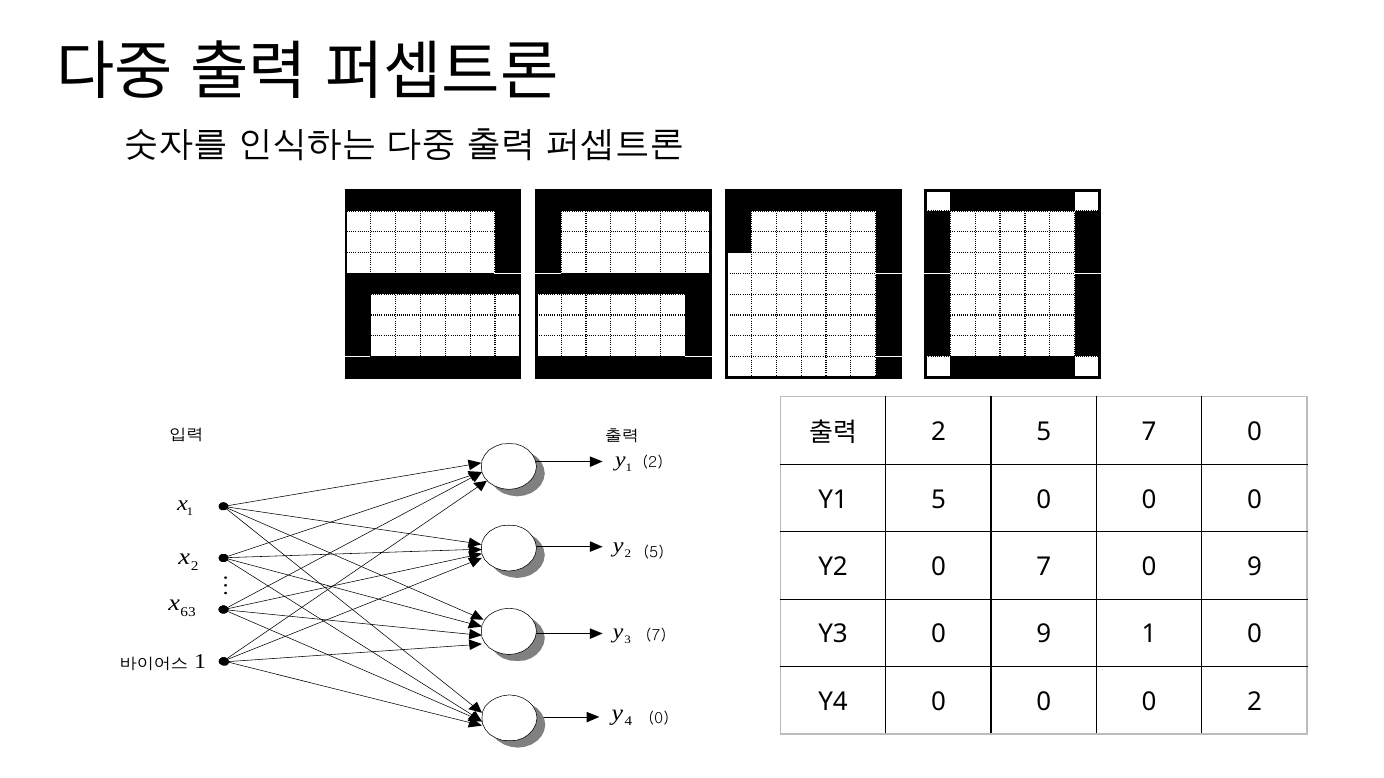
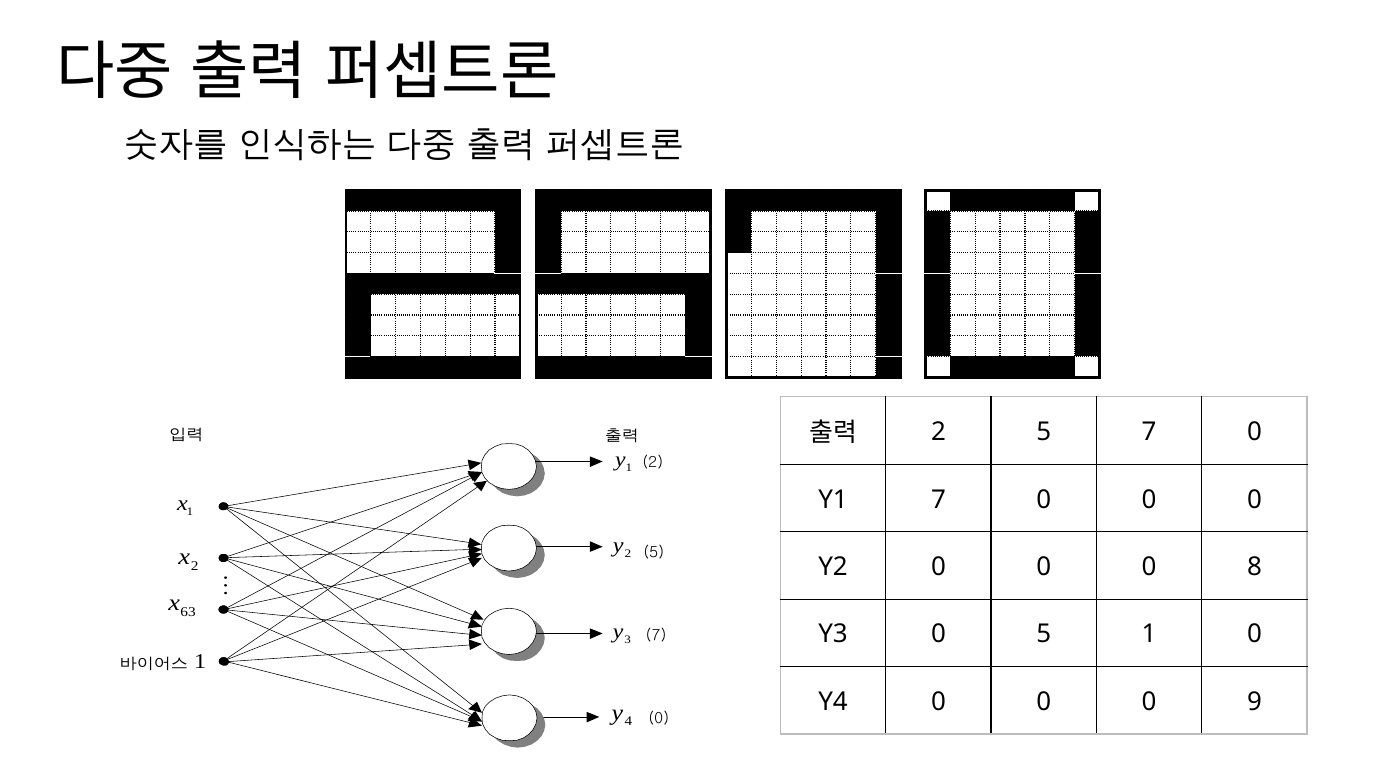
Y1 5: 5 -> 7
Y2 0 7: 7 -> 0
9 at (1254, 567): 9 -> 8
Y3 0 9: 9 -> 5
0 0 2: 2 -> 9
